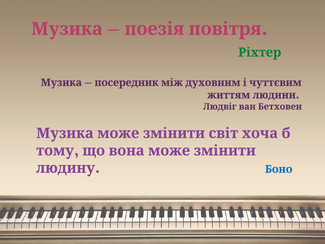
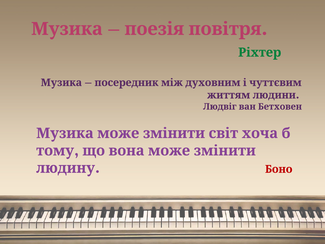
Боно colour: blue -> red
